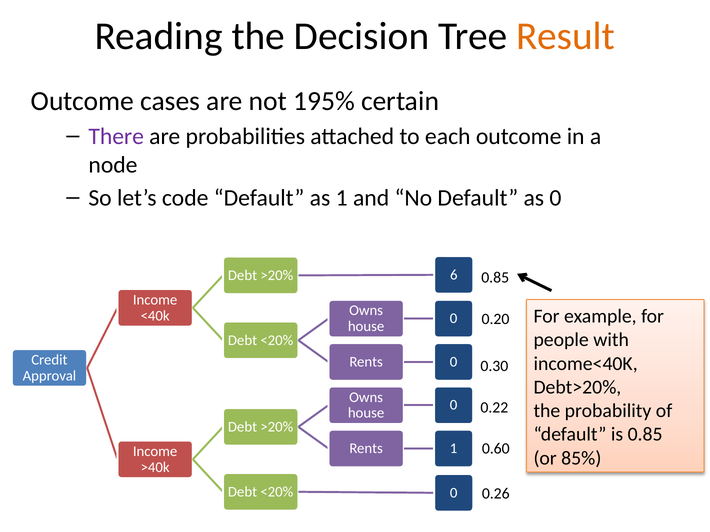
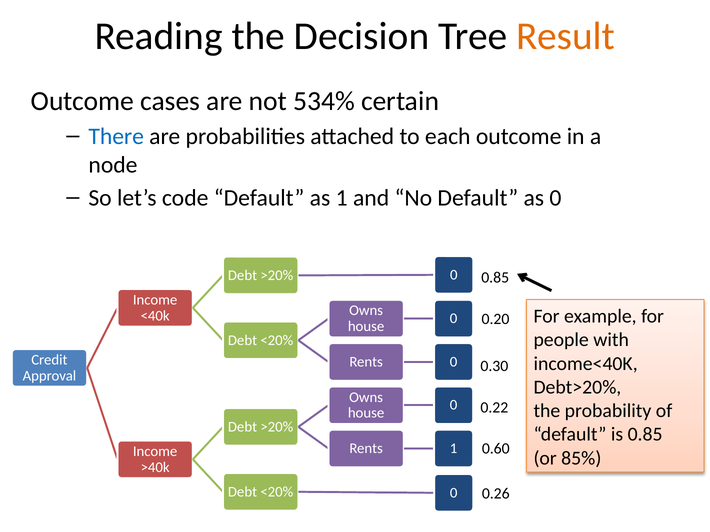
195%: 195% -> 534%
There colour: purple -> blue
6 at (454, 275): 6 -> 0
